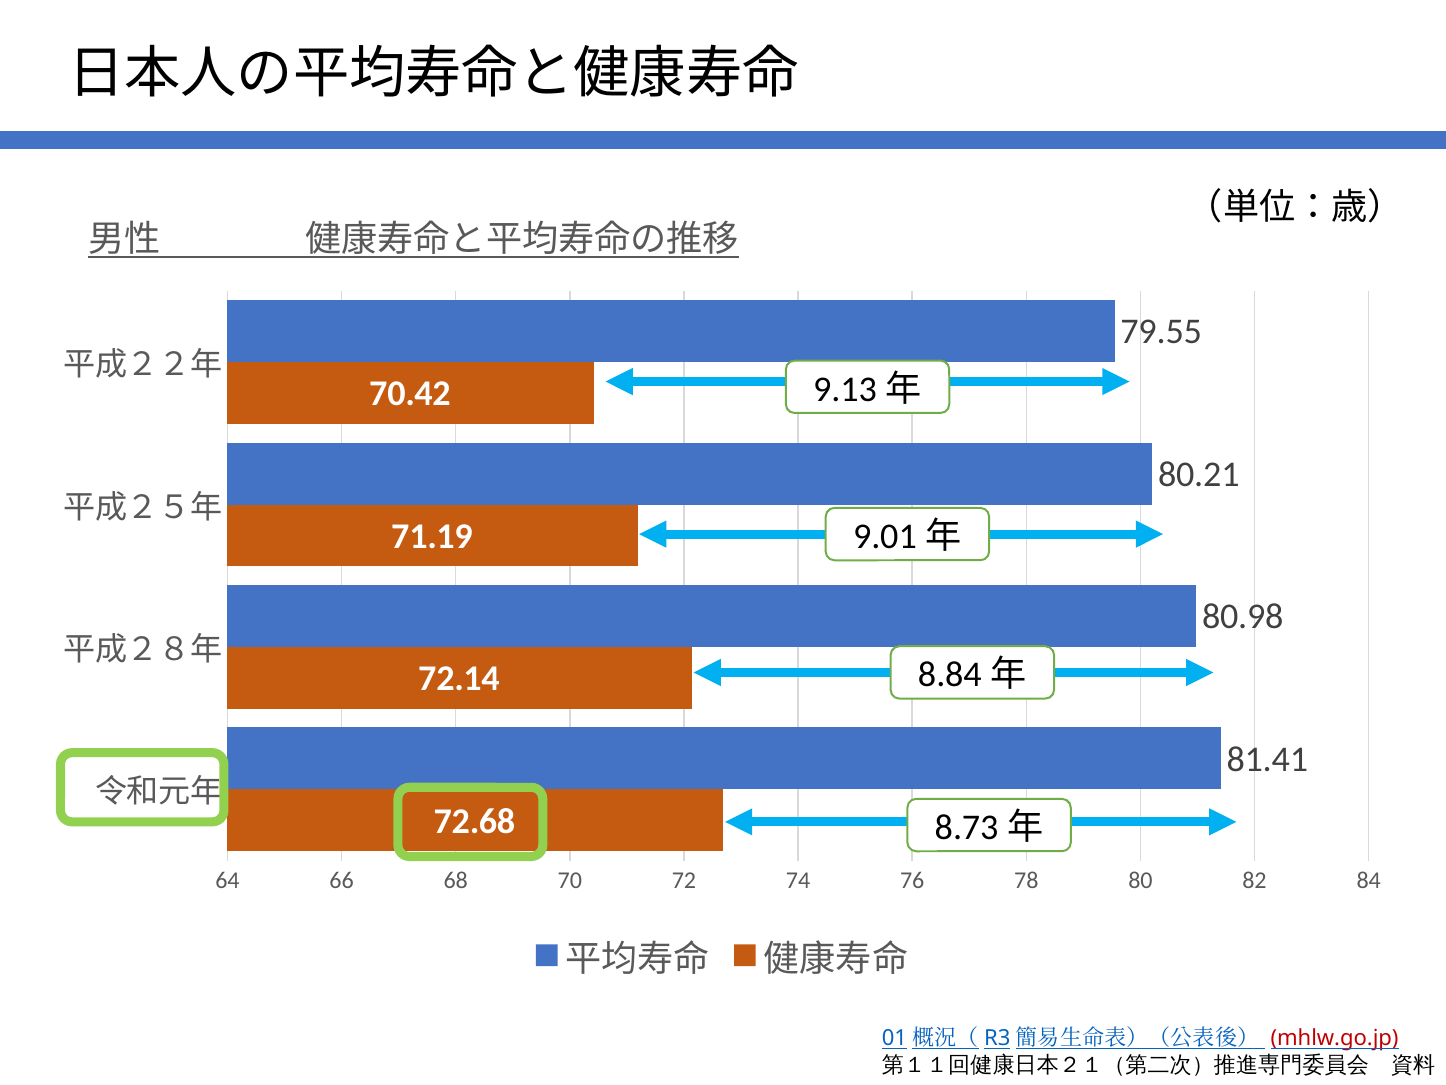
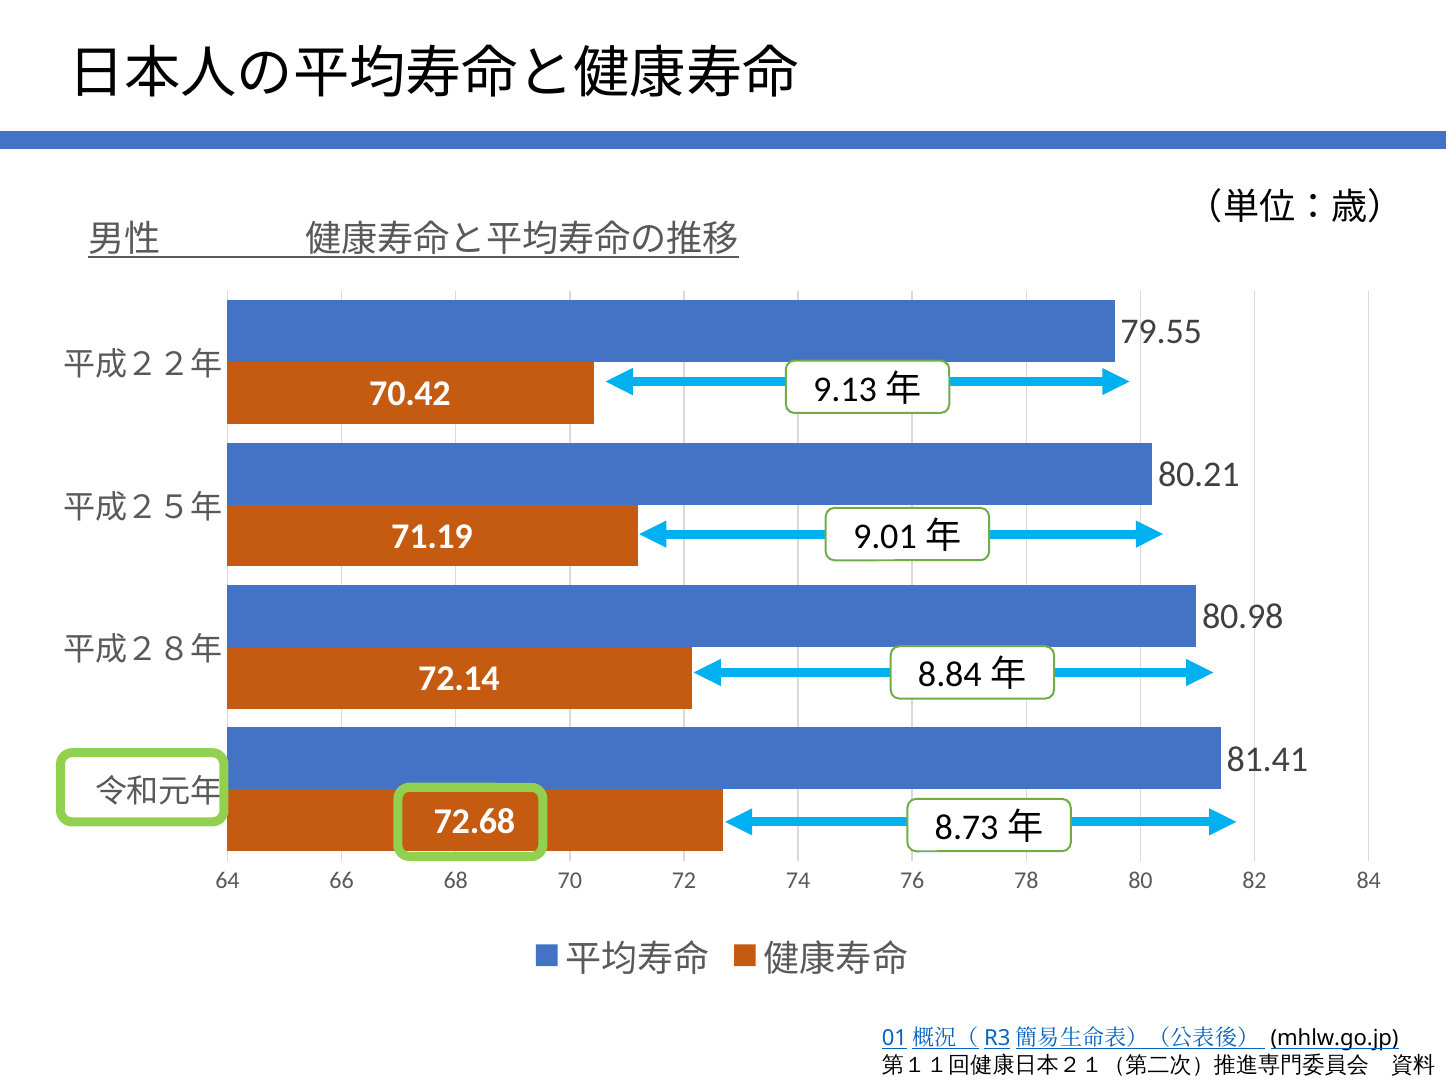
mhlw.go.jp colour: red -> black
